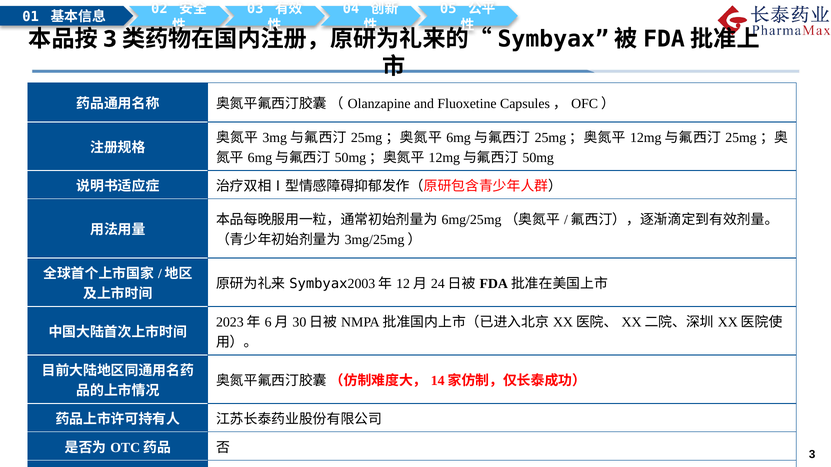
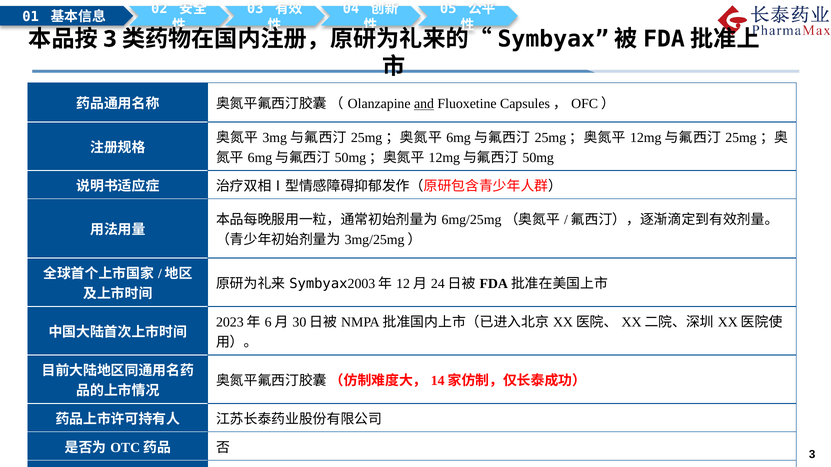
and underline: none -> present
